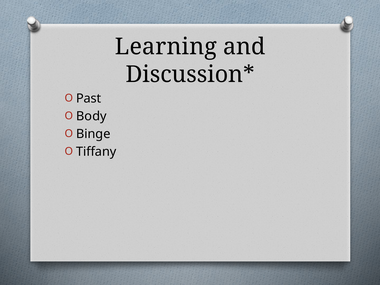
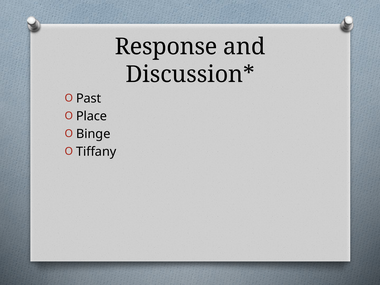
Learning: Learning -> Response
Body: Body -> Place
